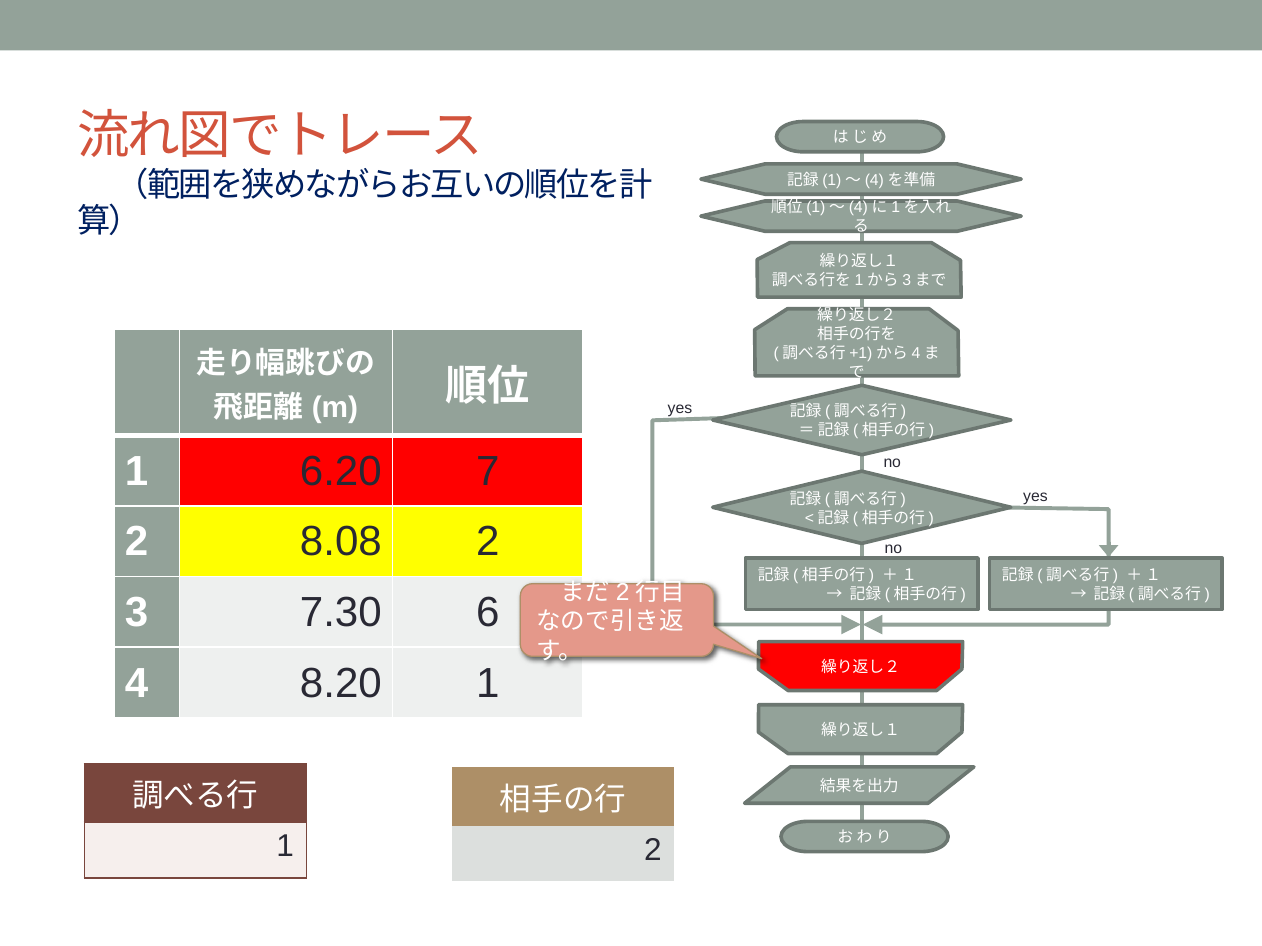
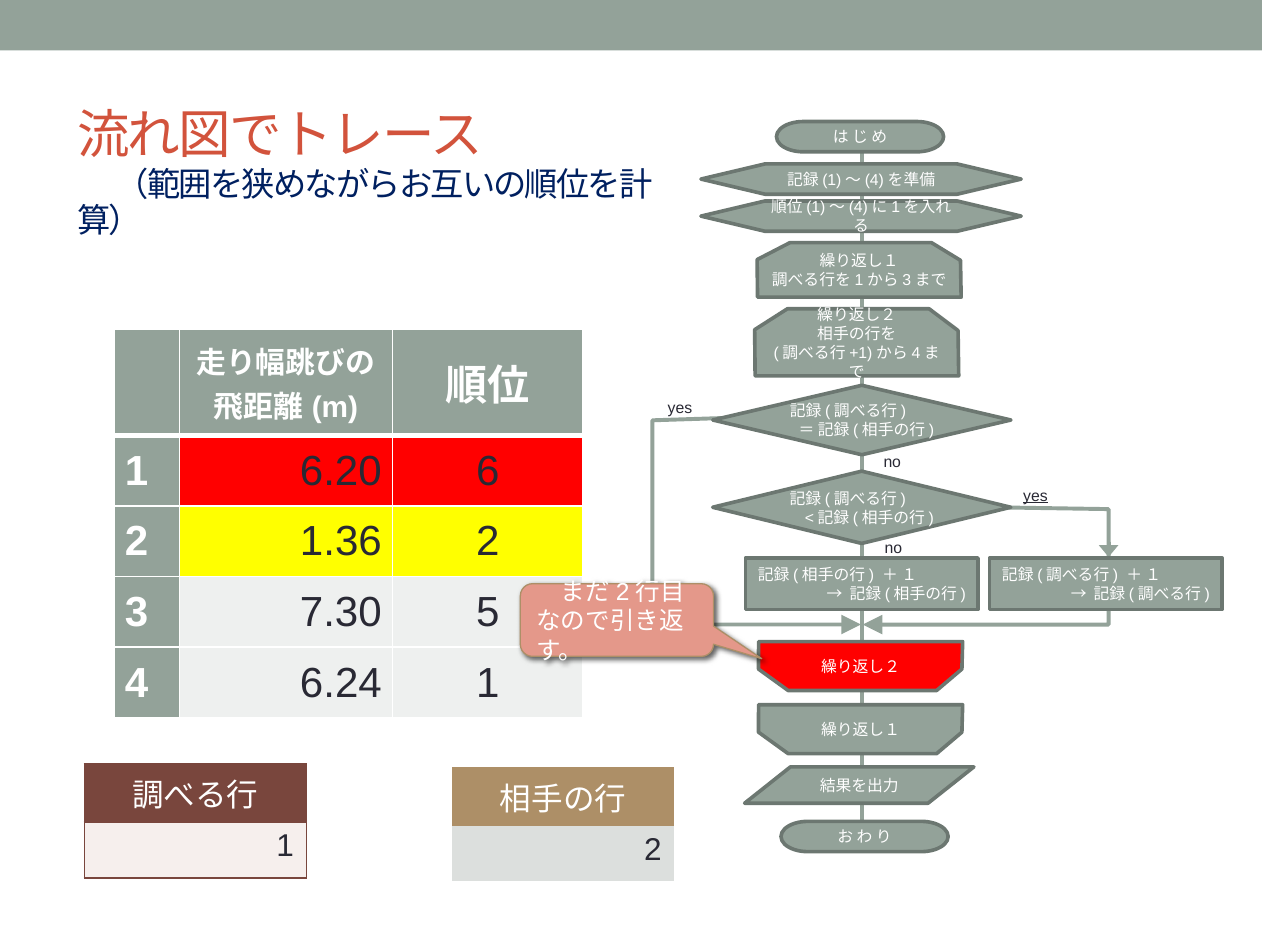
7: 7 -> 6
yes at (1035, 496) underline: none -> present
8.08: 8.08 -> 1.36
6: 6 -> 5
8.20: 8.20 -> 6.24
